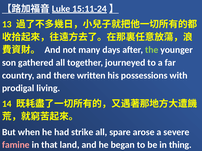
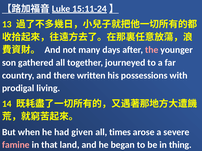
the colour: light green -> pink
strike: strike -> given
spare: spare -> times
